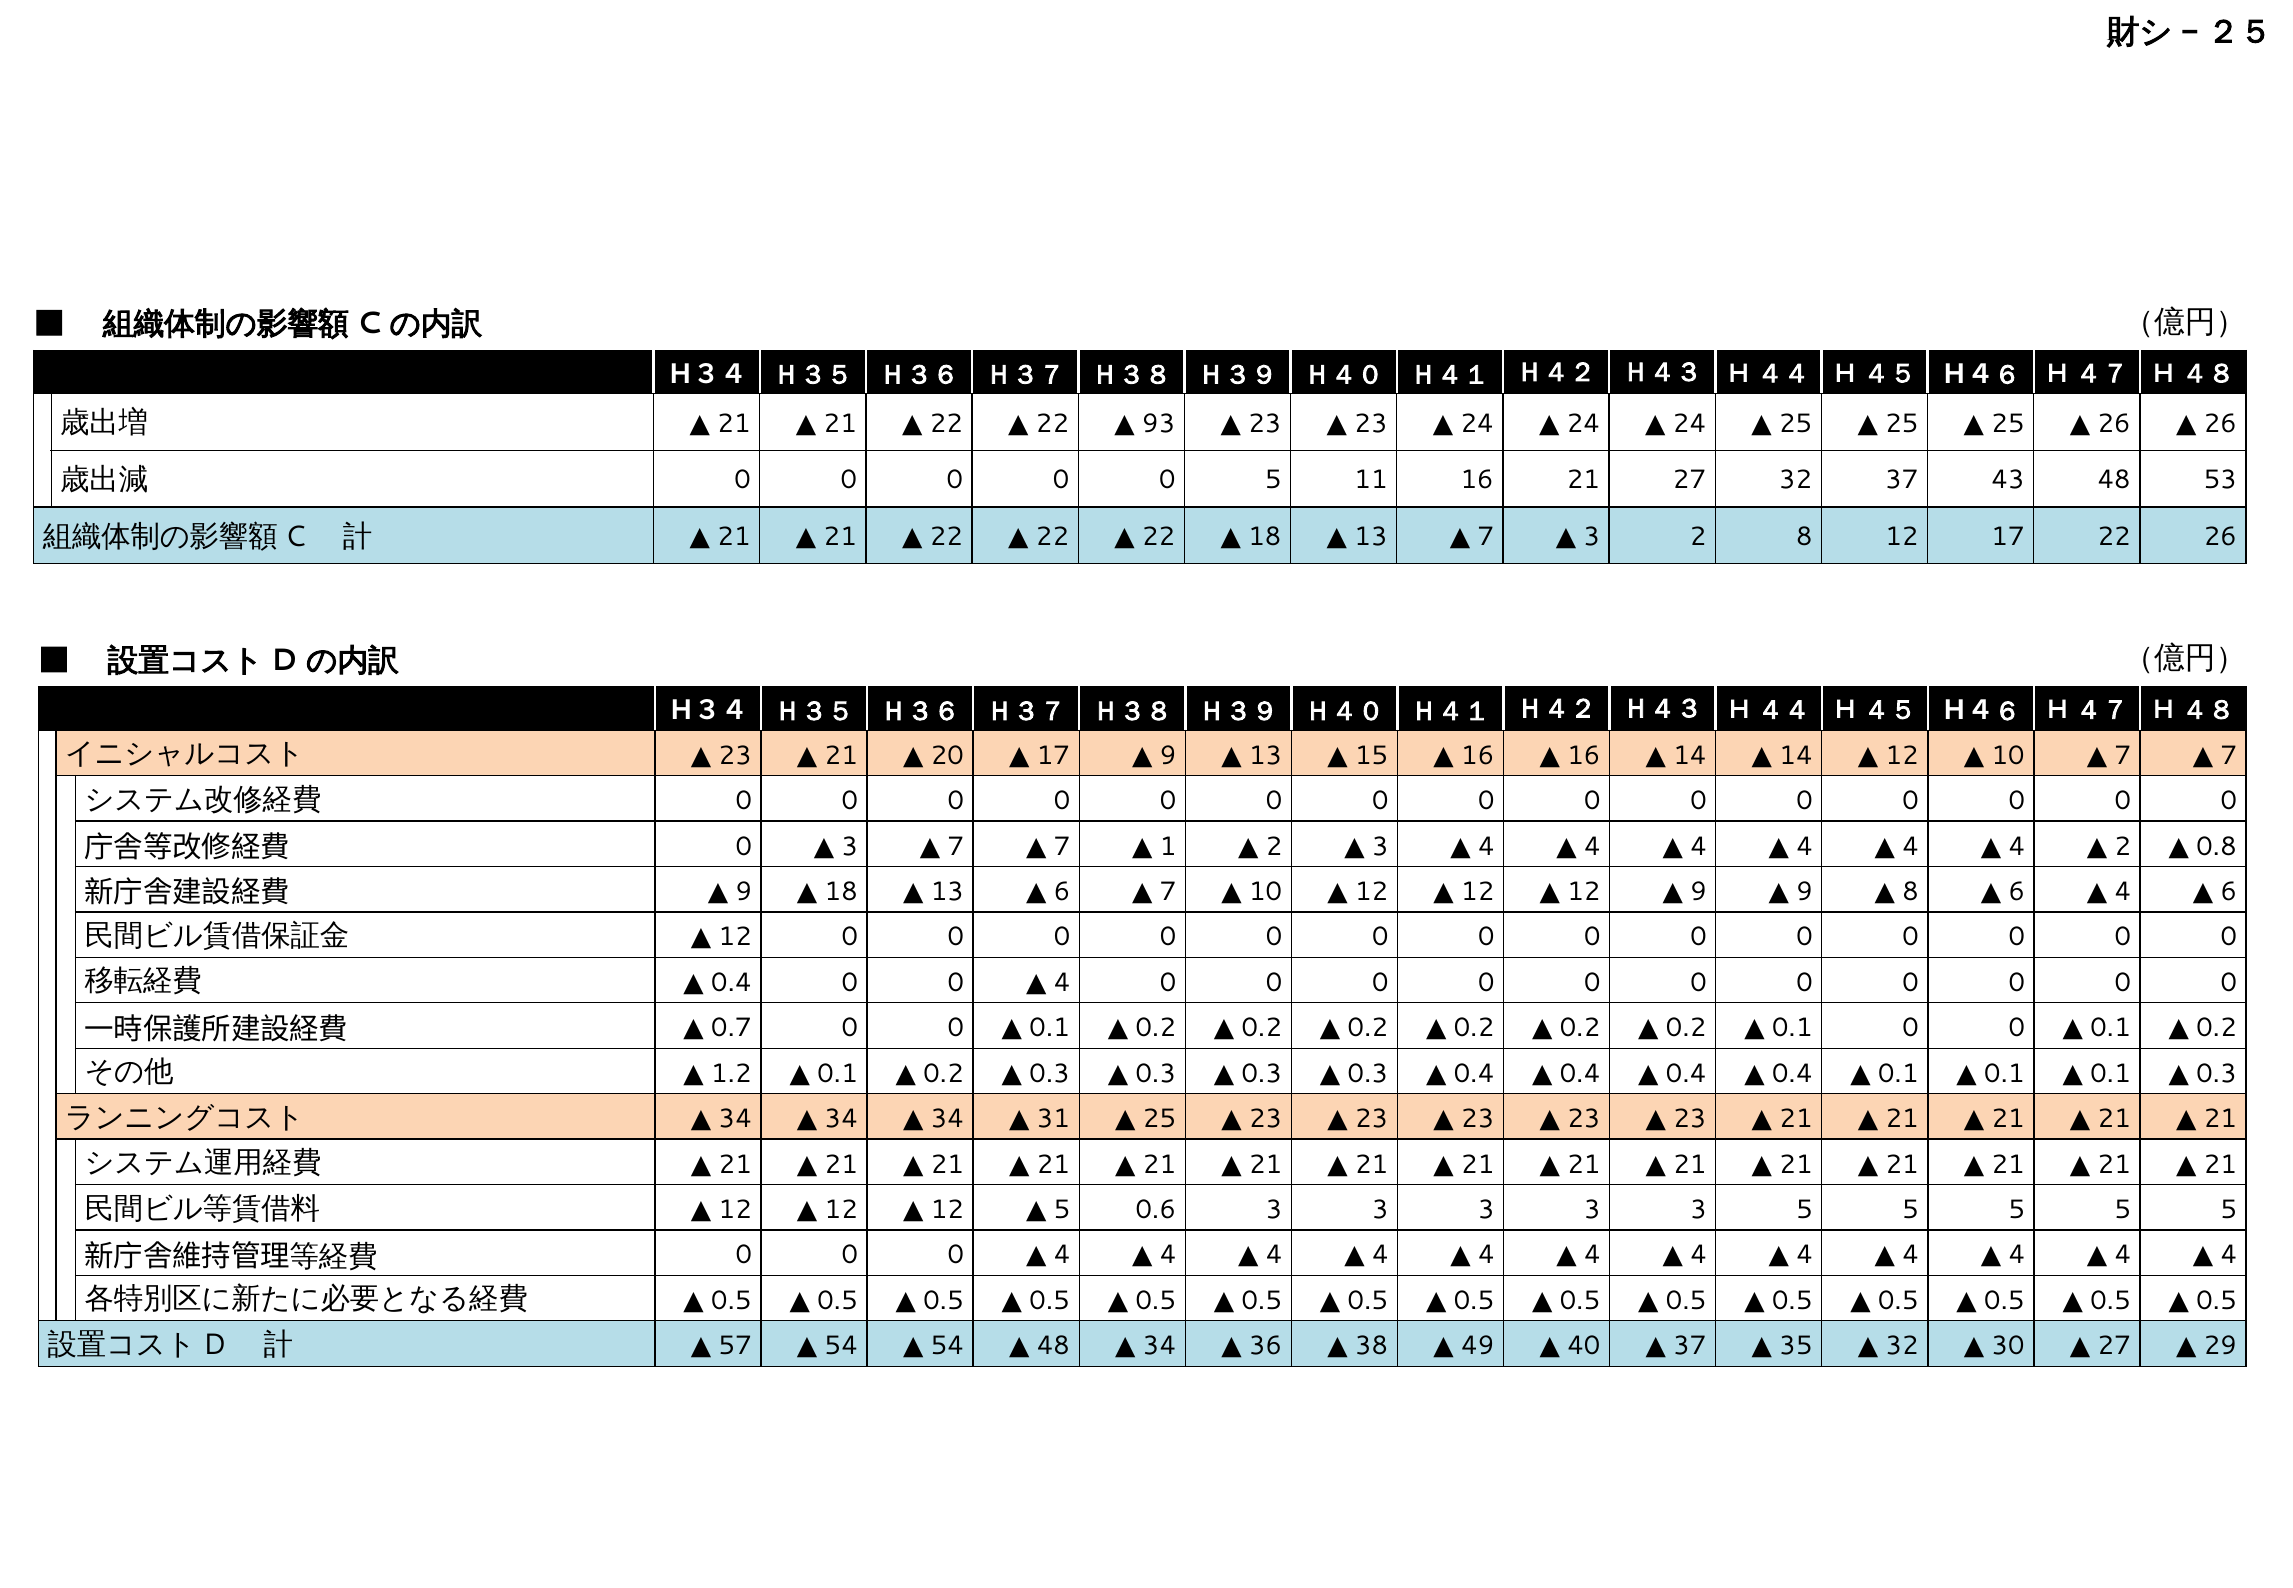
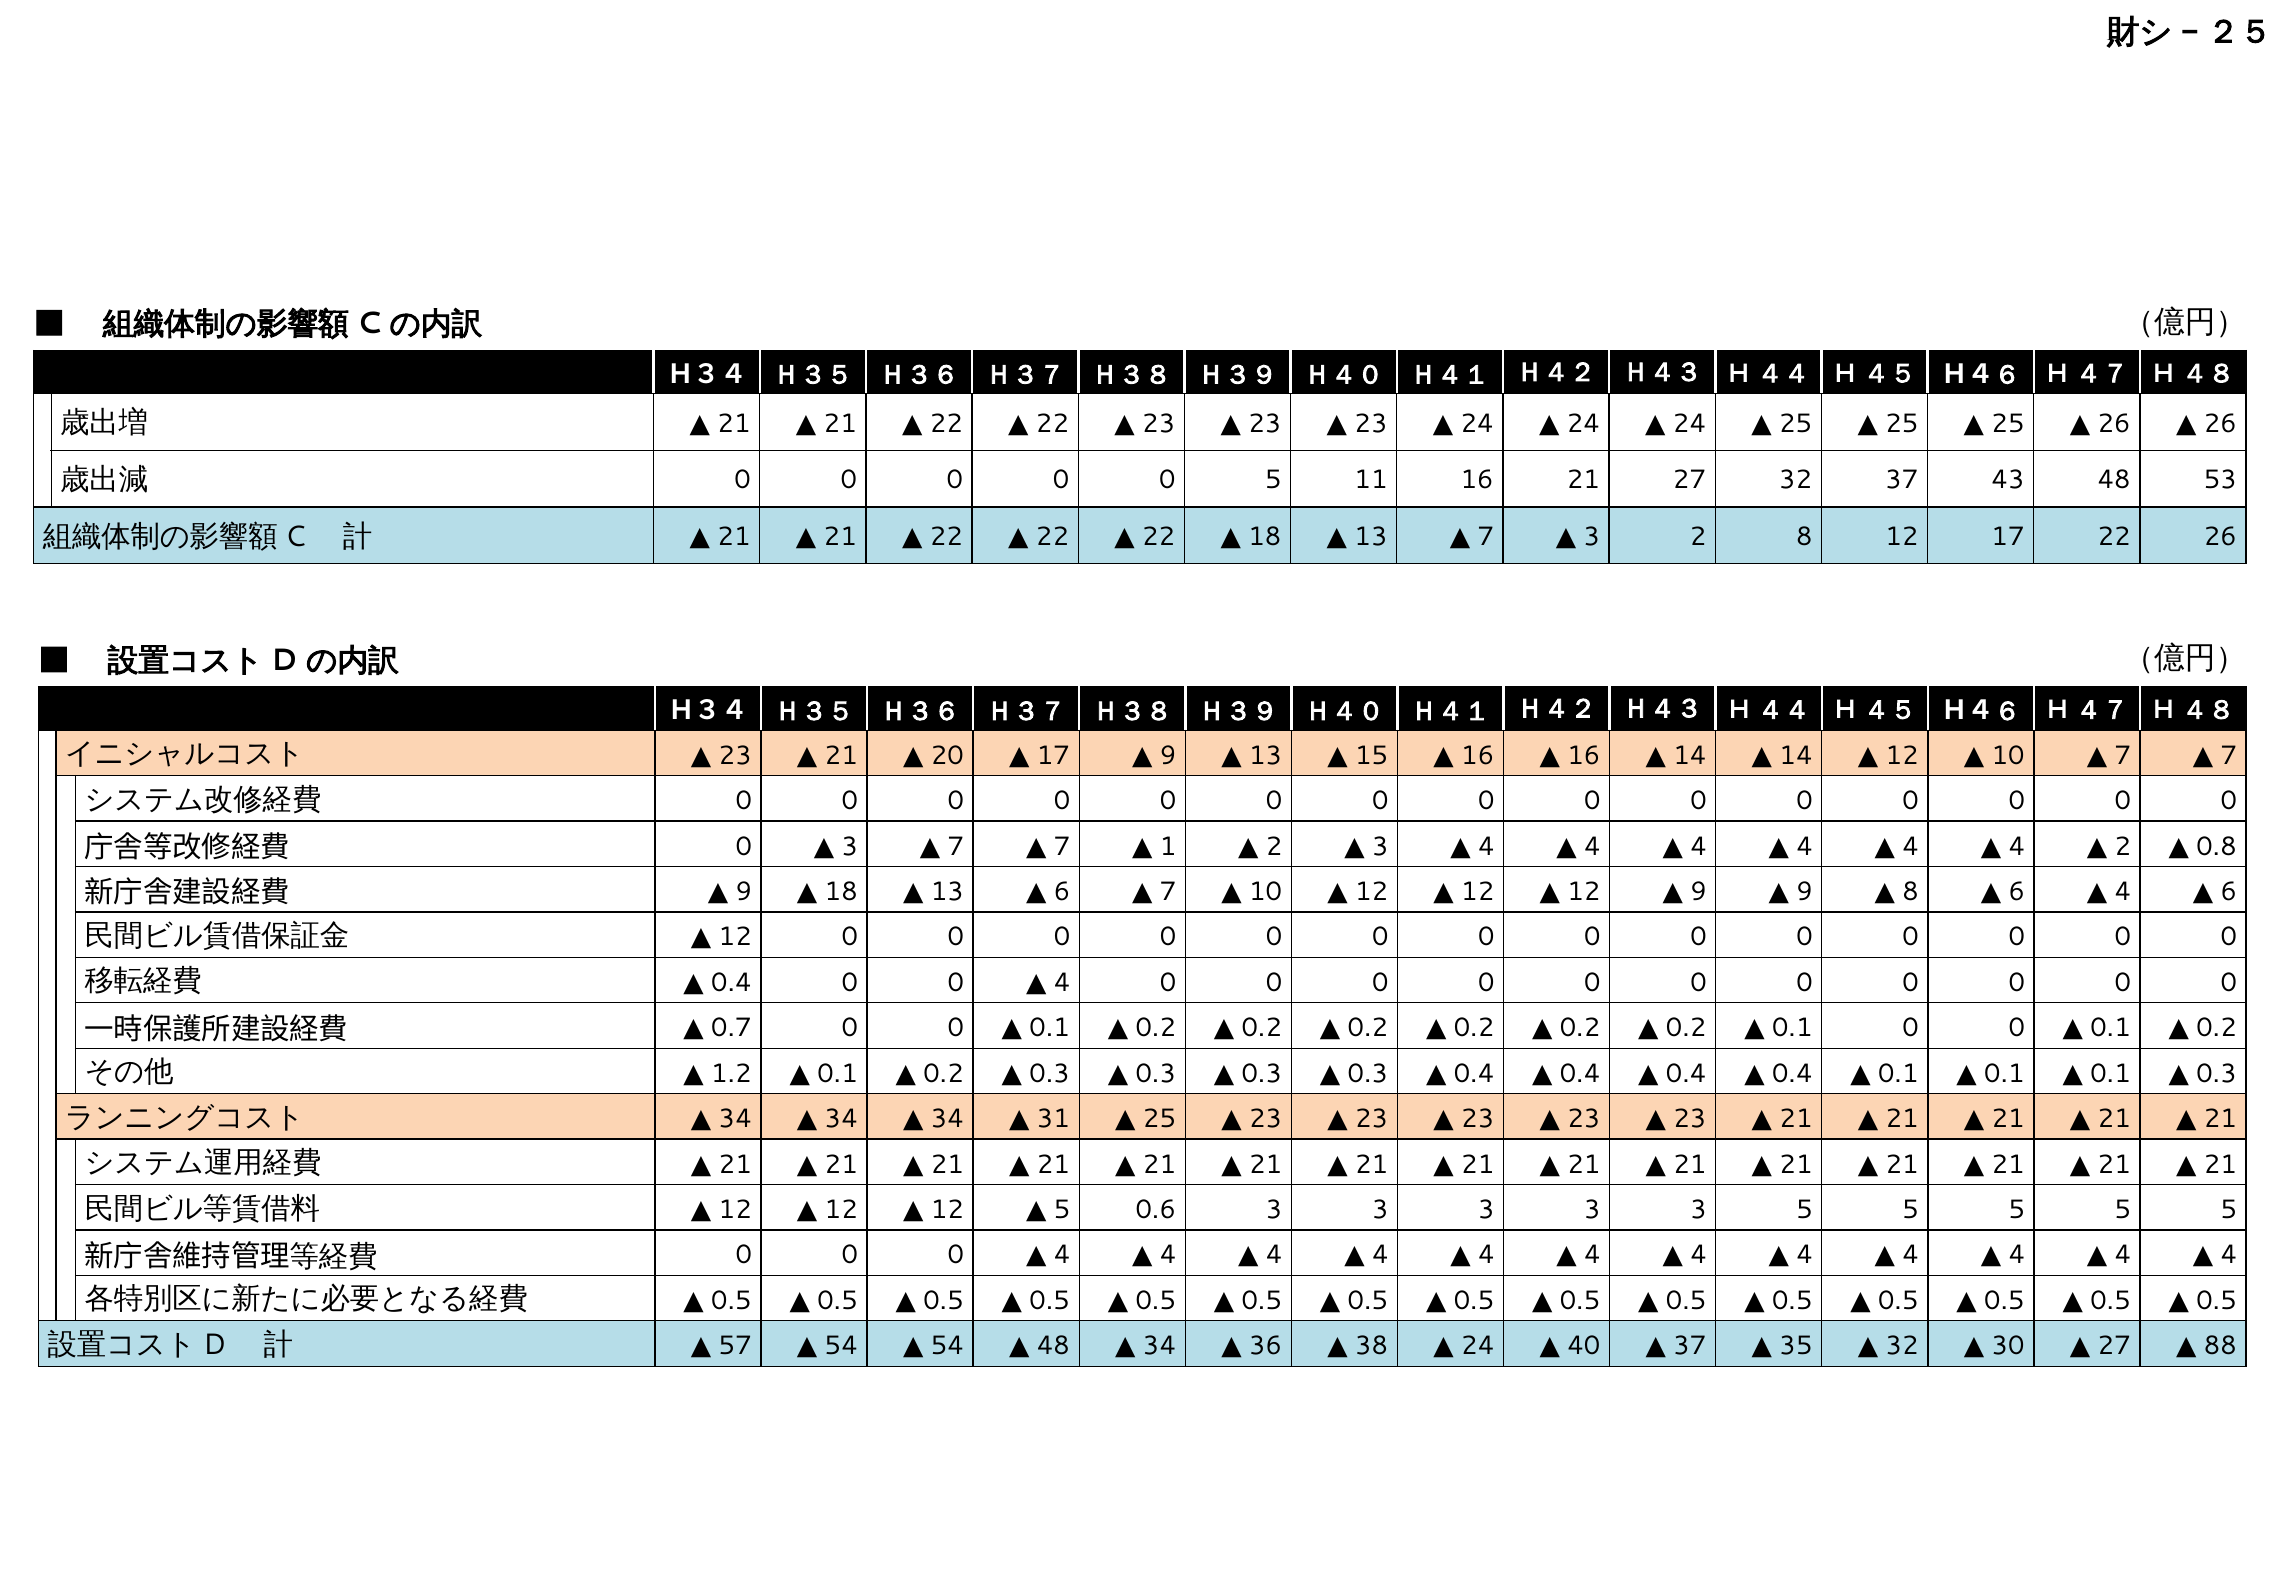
93 at (1159, 423): 93 -> 23
49 at (1478, 1346): 49 -> 24
29: 29 -> 88
